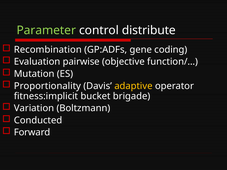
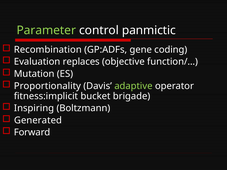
distribute: distribute -> panmictic
pairwise: pairwise -> replaces
adaptive colour: yellow -> light green
Variation: Variation -> Inspiring
Conducted: Conducted -> Generated
